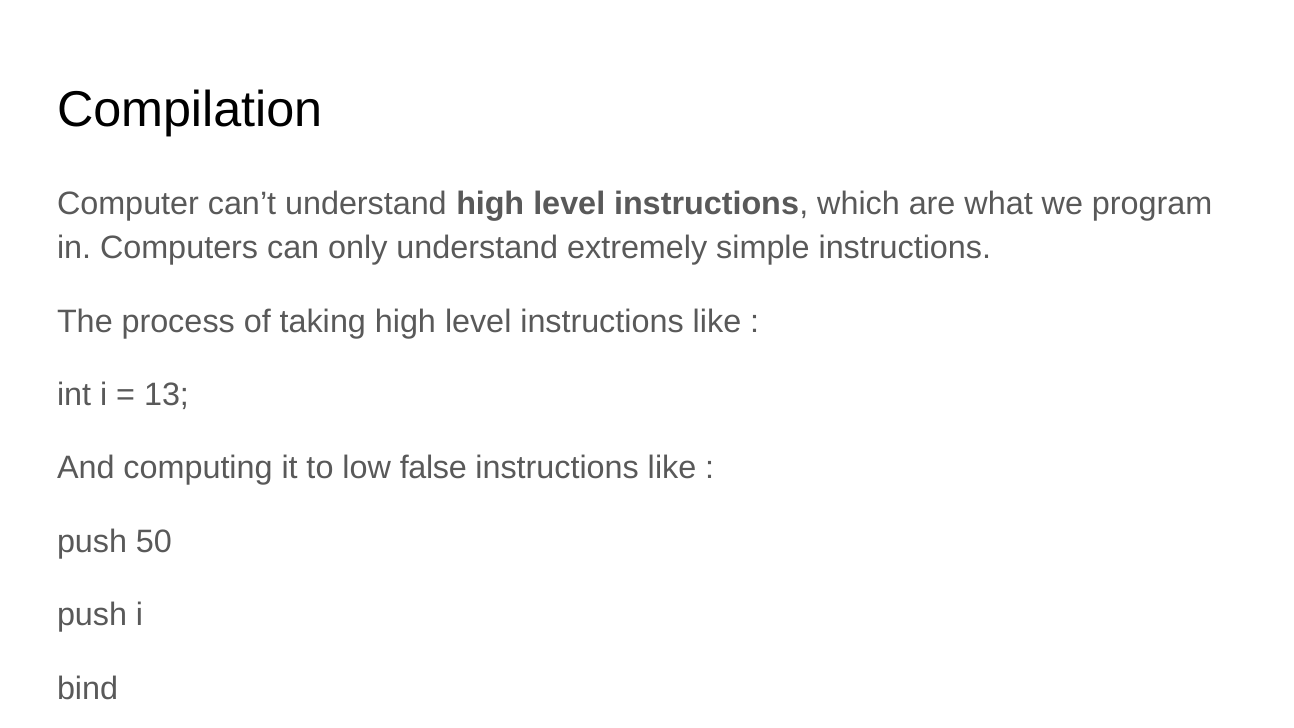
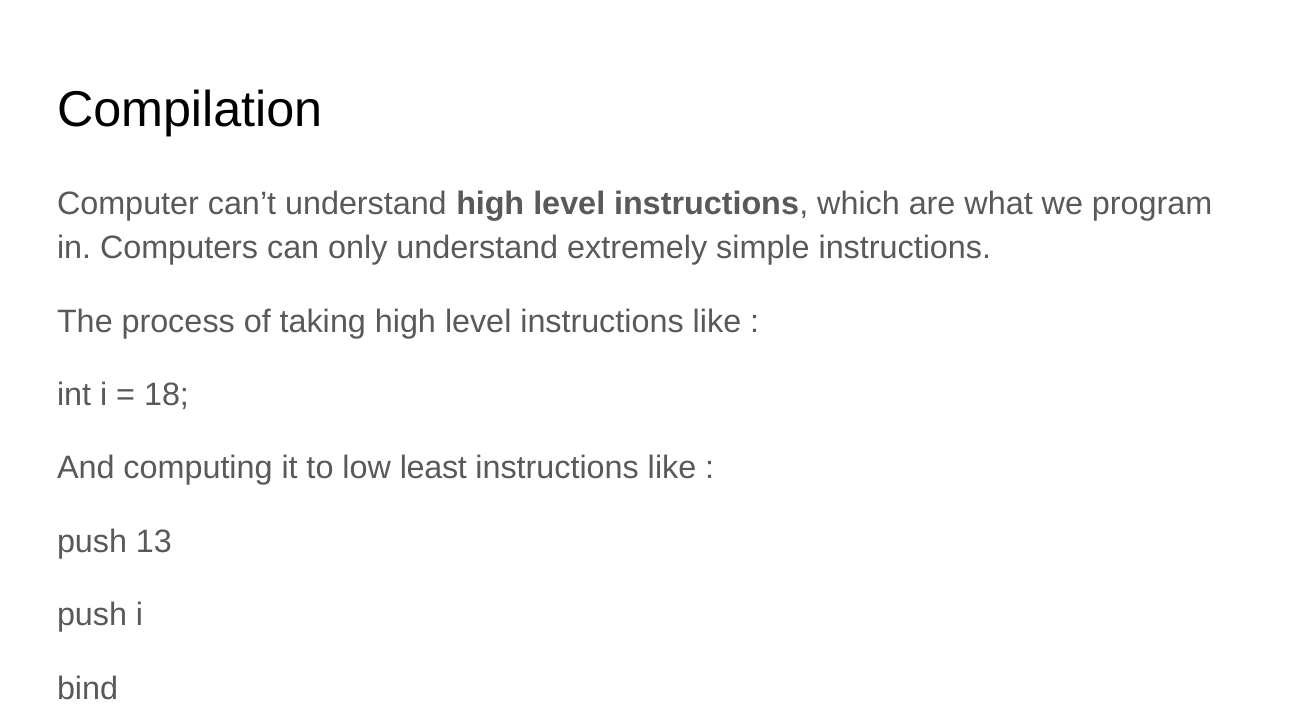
13: 13 -> 18
false: false -> least
50: 50 -> 13
